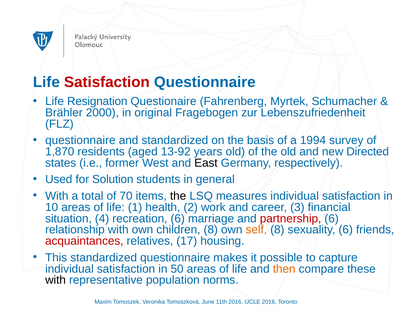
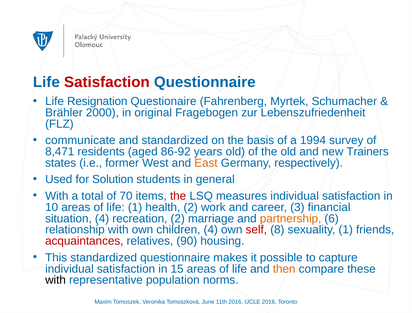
questionnaire at (80, 140): questionnaire -> communicate
1,870: 1,870 -> 8,471
13-92: 13-92 -> 86-92
Directed: Directed -> Trainers
East colour: black -> orange
the at (178, 196) colour: black -> red
recreation 6: 6 -> 2
partnership colour: red -> orange
children 8: 8 -> 4
self colour: orange -> red
sexuality 6: 6 -> 1
17: 17 -> 90
50: 50 -> 15
